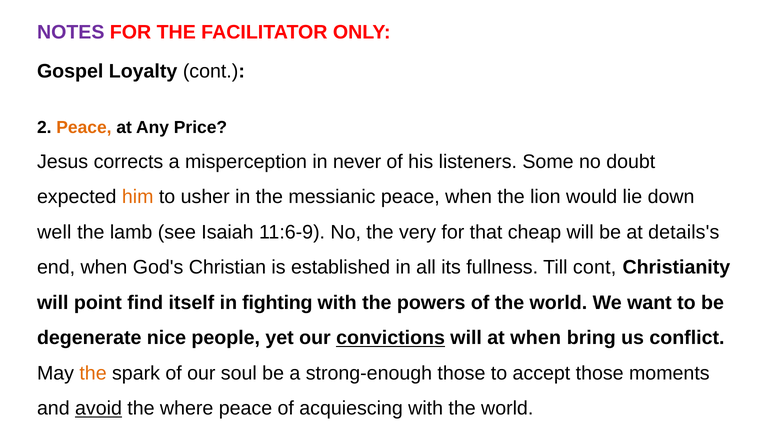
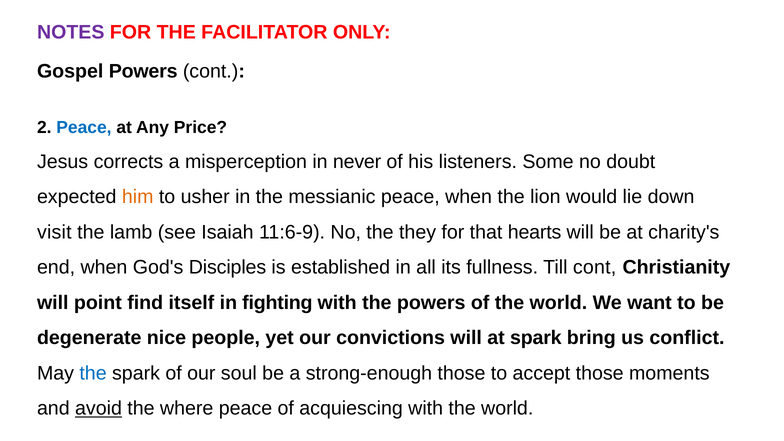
Gospel Loyalty: Loyalty -> Powers
Peace at (84, 127) colour: orange -> blue
well: well -> visit
very: very -> they
cheap: cheap -> hearts
details's: details's -> charity's
Christian: Christian -> Disciples
convictions underline: present -> none
at when: when -> spark
the at (93, 373) colour: orange -> blue
